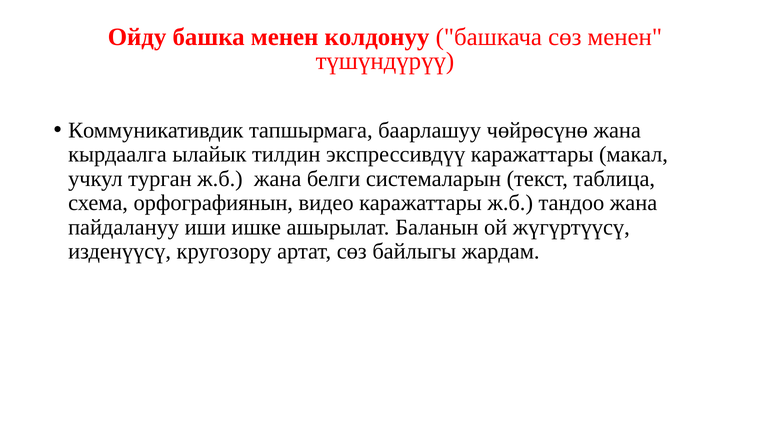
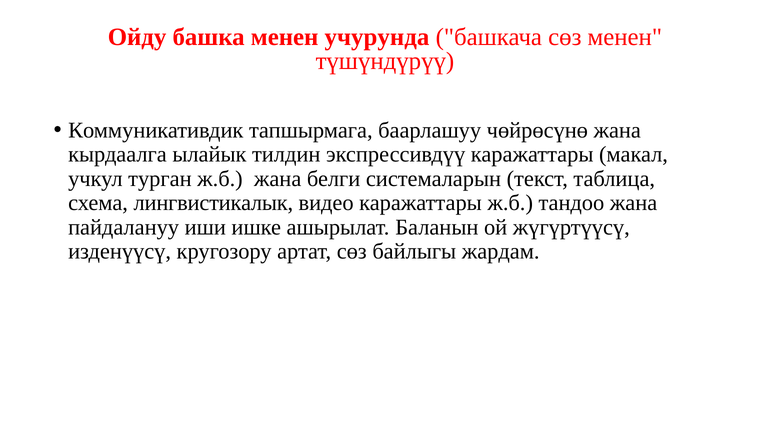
колдонуу: колдонуу -> учурунда
орфографиянын: орфографиянын -> лингвистикалык
